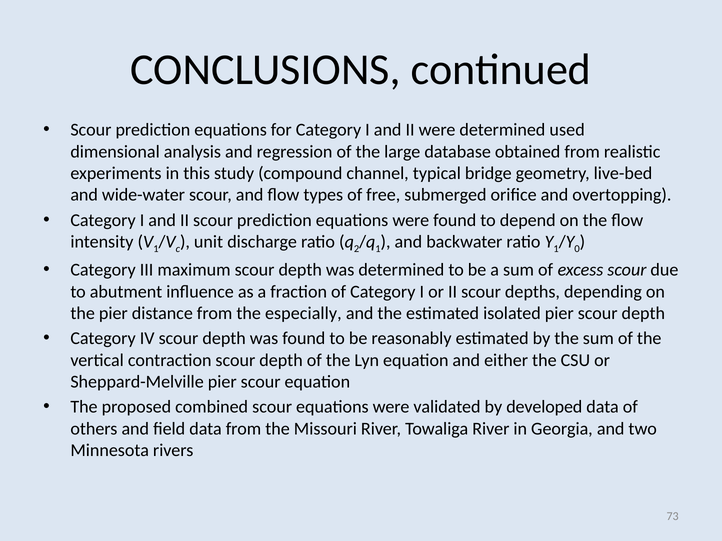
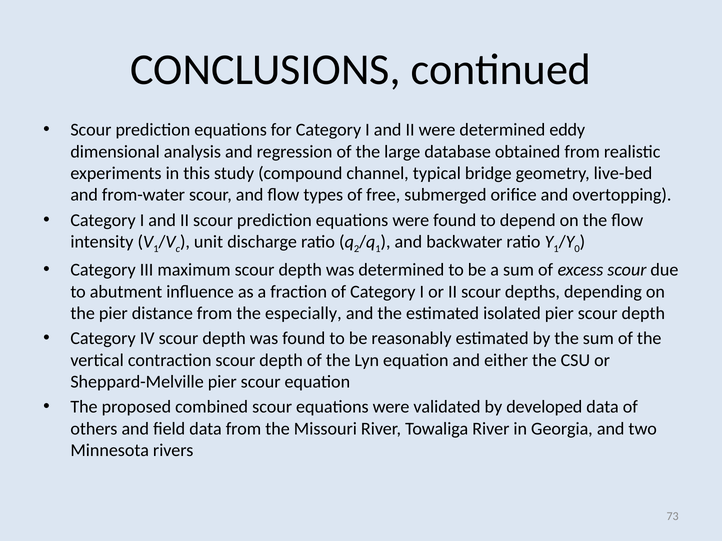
used: used -> eddy
wide-water: wide-water -> from-water
